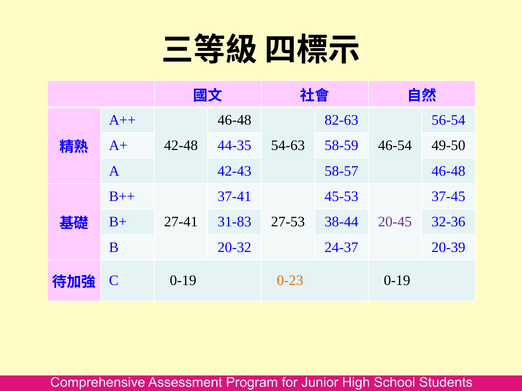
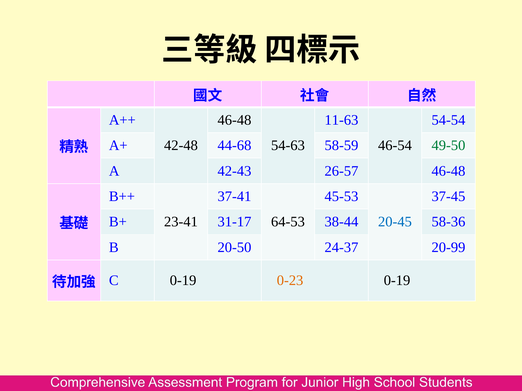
82-63: 82-63 -> 11-63
56-54: 56-54 -> 54-54
44-35: 44-35 -> 44-68
49-50 colour: black -> green
58-57: 58-57 -> 26-57
27-41: 27-41 -> 23-41
31-83: 31-83 -> 31-17
27-53: 27-53 -> 64-53
20-45 colour: purple -> blue
32-36: 32-36 -> 58-36
20-32: 20-32 -> 20-50
20-39: 20-39 -> 20-99
